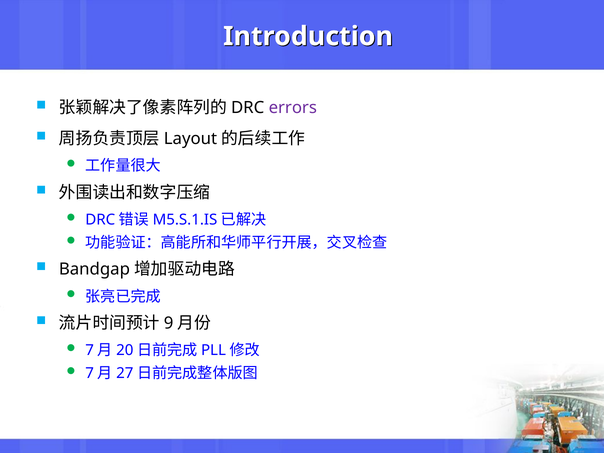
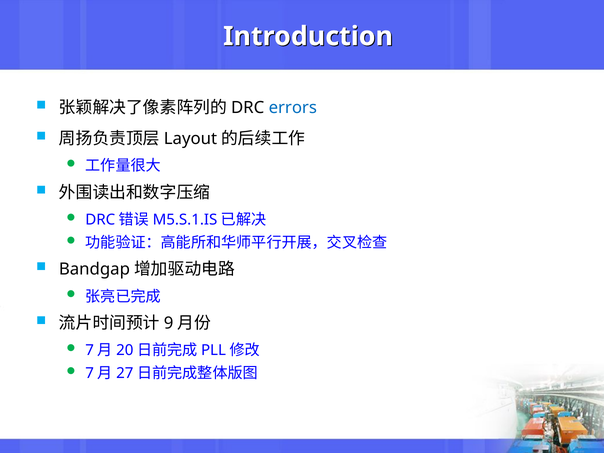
errors colour: purple -> blue
